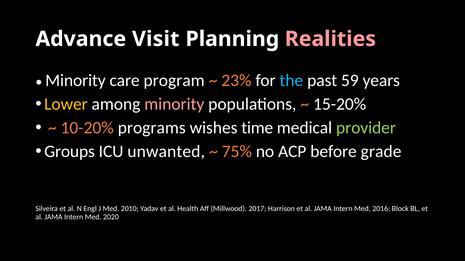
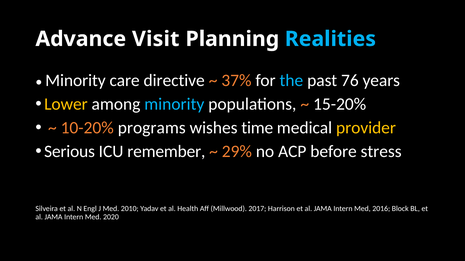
Realities colour: pink -> light blue
program: program -> directive
23%: 23% -> 37%
59: 59 -> 76
minority at (174, 104) colour: pink -> light blue
provider colour: light green -> yellow
Groups: Groups -> Serious
unwanted: unwanted -> remember
75%: 75% -> 29%
grade: grade -> stress
